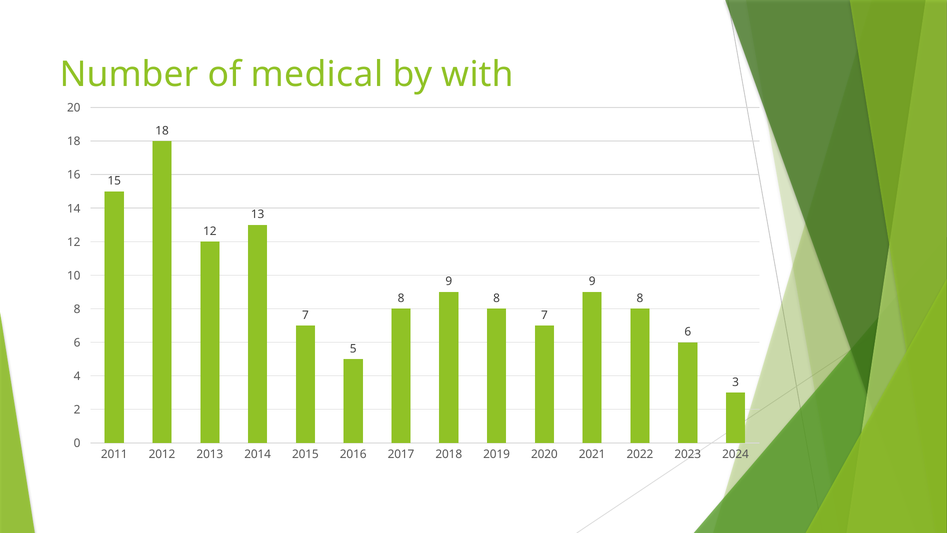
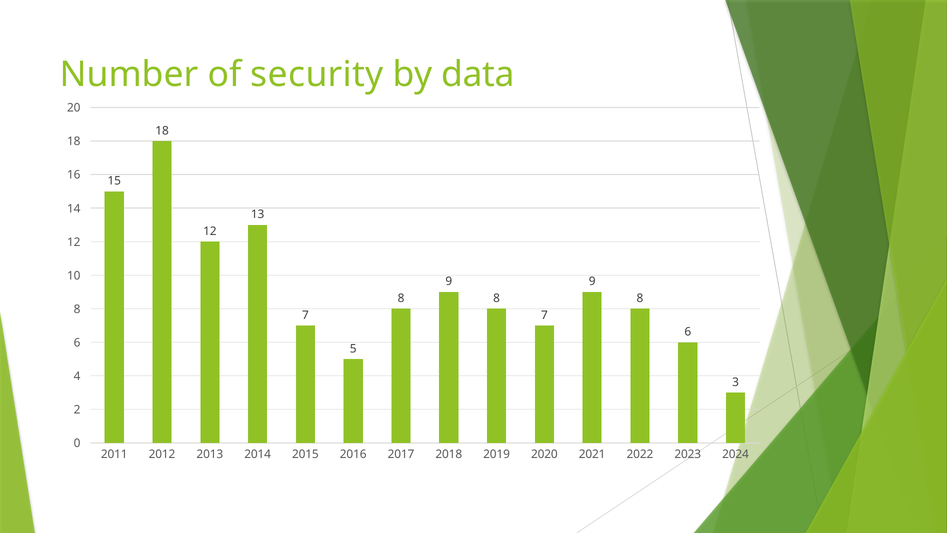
medical: medical -> security
with: with -> data
